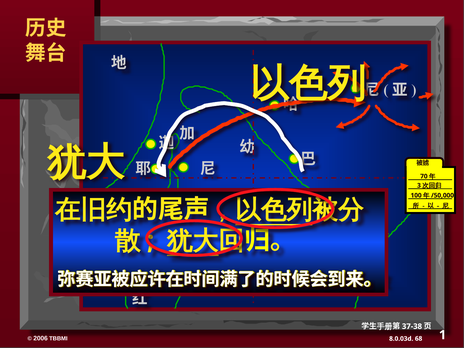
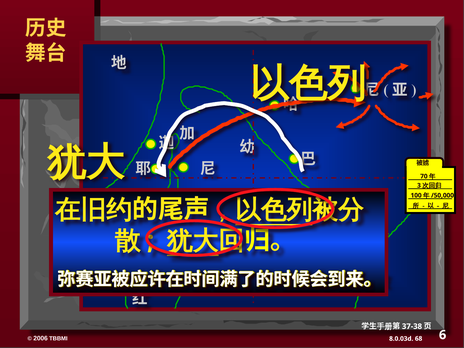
1: 1 -> 6
